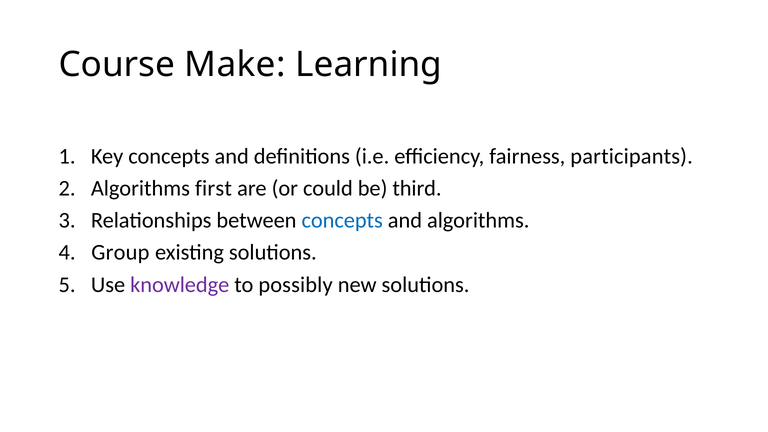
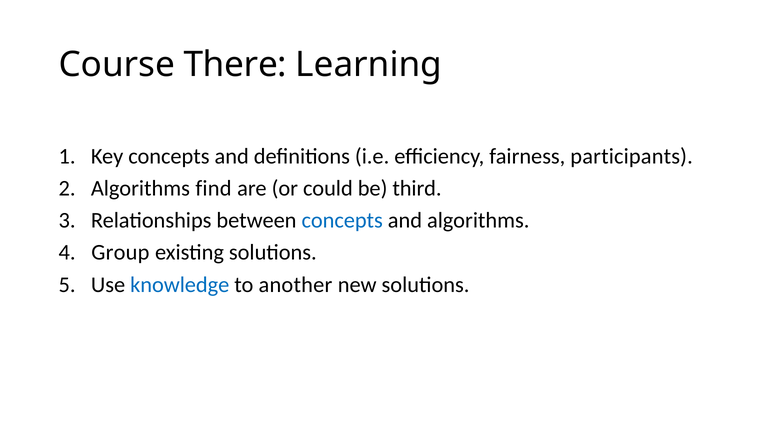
Make: Make -> There
first: first -> find
knowledge colour: purple -> blue
possibly: possibly -> another
